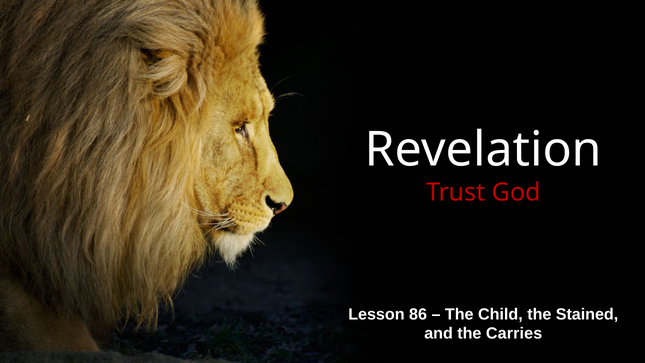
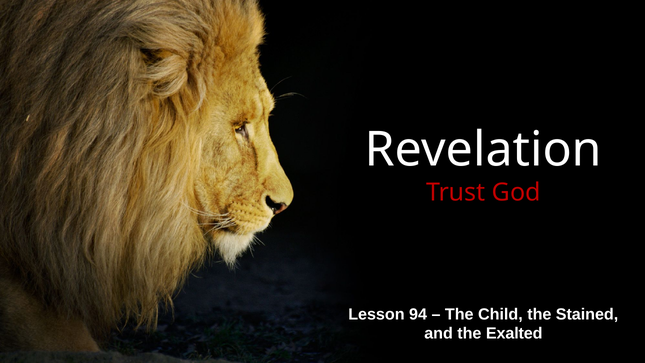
86: 86 -> 94
Carries: Carries -> Exalted
